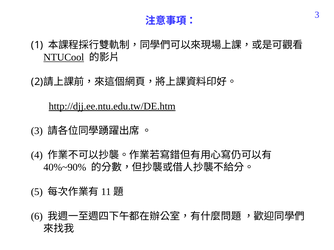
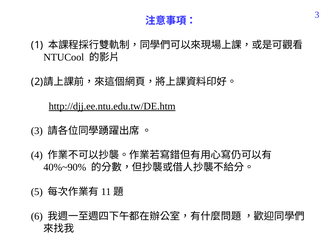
NTUCool underline: present -> none
